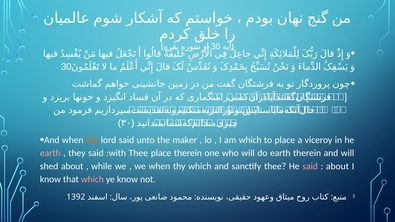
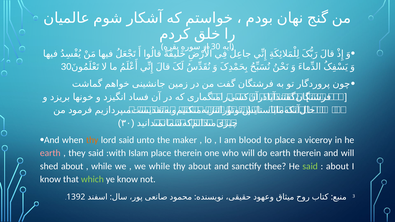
am which: which -> blood
:with Thee: Thee -> Islam
we when: when -> while
thy which: which -> about
said at (310, 166) colour: pink -> light green
which at (92, 179) colour: pink -> light green
